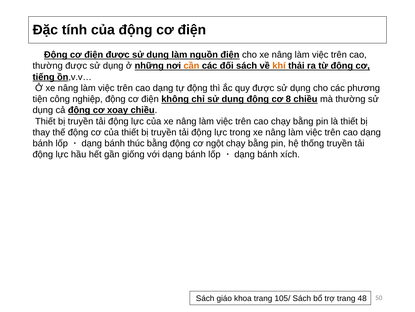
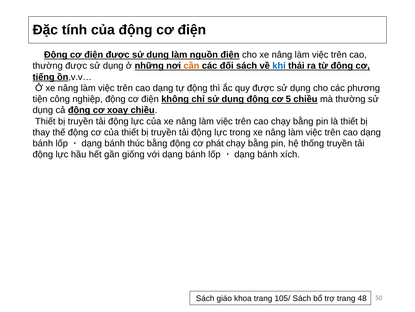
khí colour: orange -> blue
8: 8 -> 5
ngột: ngột -> phát
